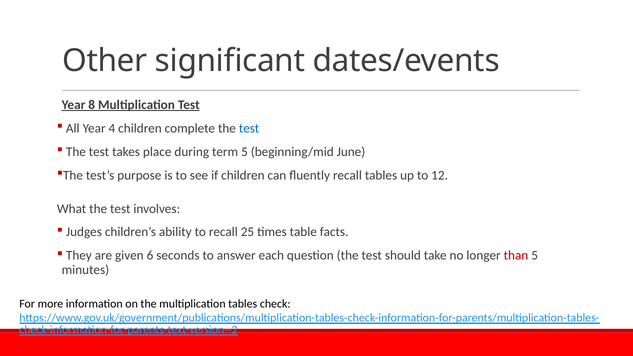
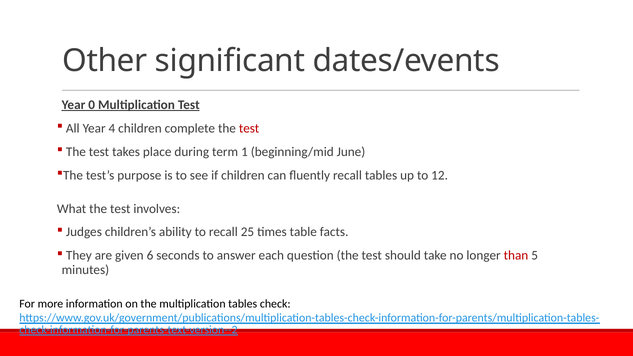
8: 8 -> 0
test at (249, 128) colour: blue -> red
term 5: 5 -> 1
